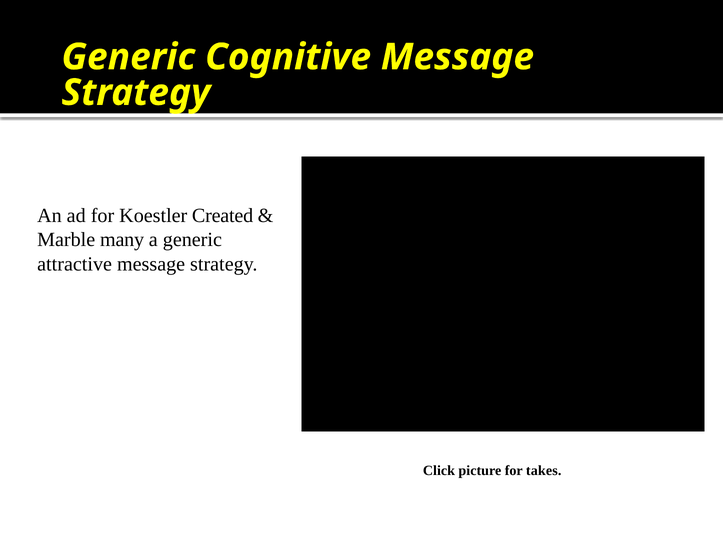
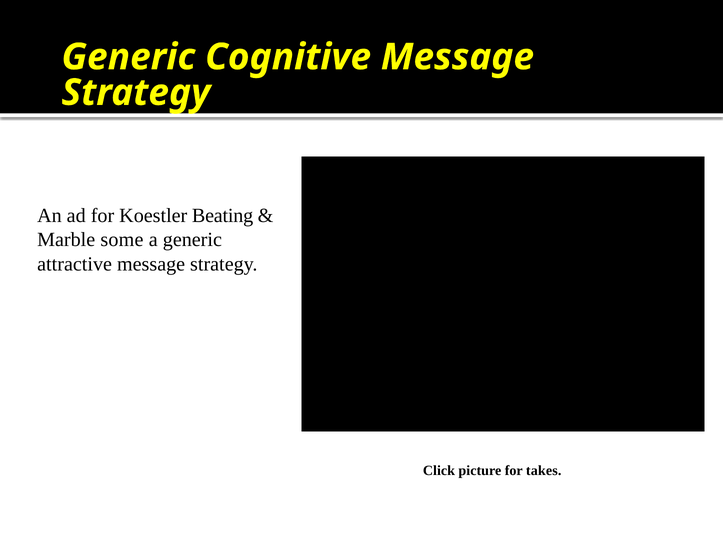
Created: Created -> Beating
many: many -> some
